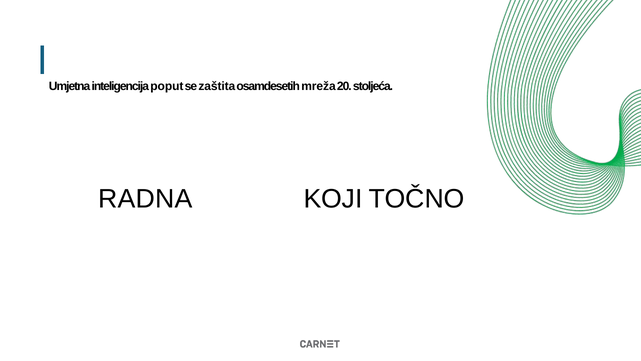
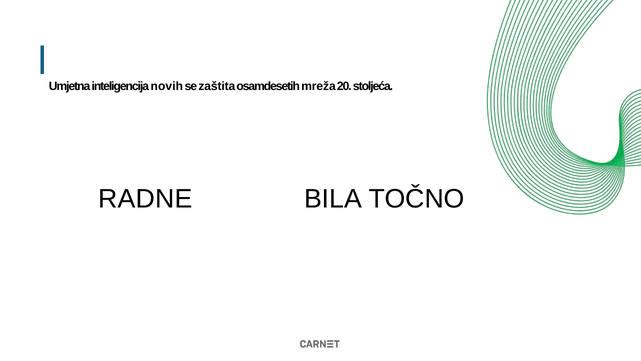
poput: poput -> novih
RADNA: RADNA -> RADNE
KOJI: KOJI -> BILA
